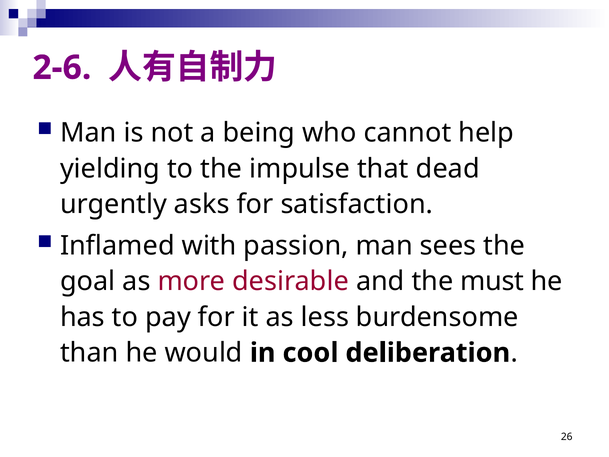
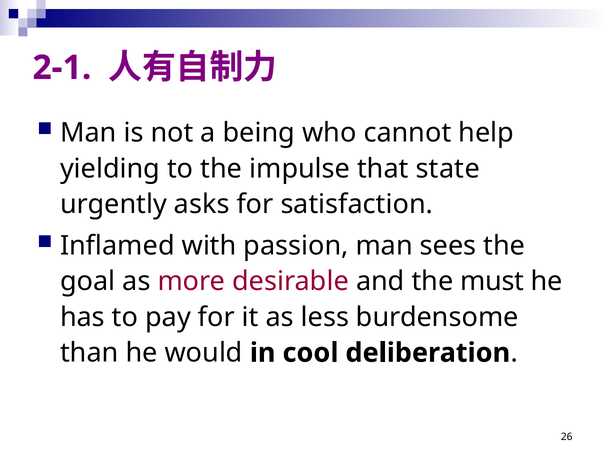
2-6: 2-6 -> 2-1
dead: dead -> state
